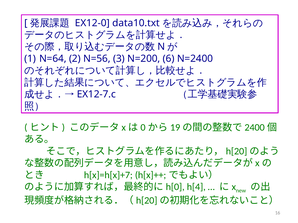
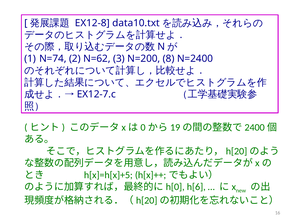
EX12-0: EX12-0 -> EX12-8
N=64: N=64 -> N=74
N=56: N=56 -> N=62
6: 6 -> 8
h[x]=h[x]+7: h[x]=h[x]+7 -> h[x]=h[x]+5
h[4: h[4 -> h[6
